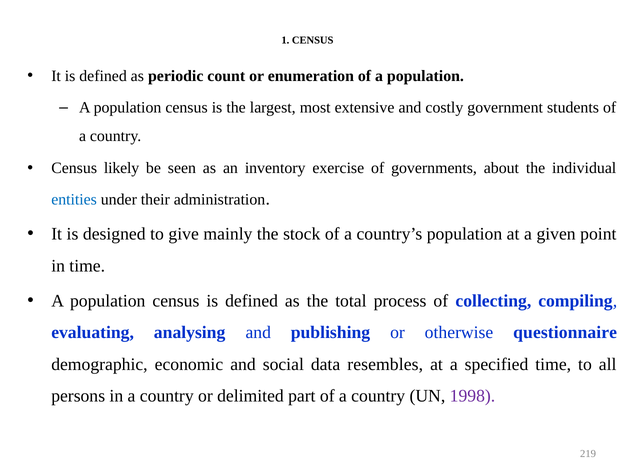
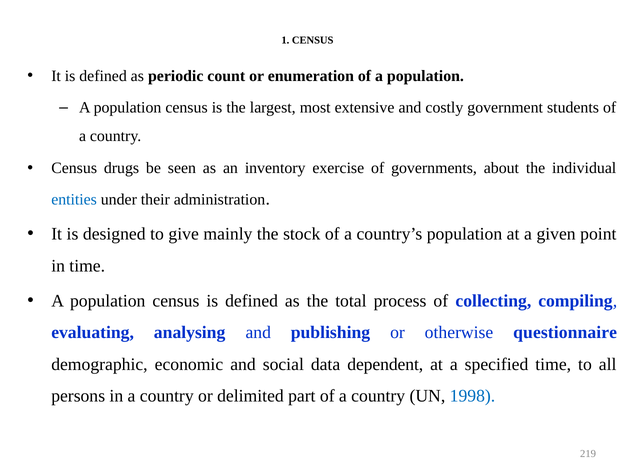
likely: likely -> drugs
resembles: resembles -> dependent
1998 colour: purple -> blue
